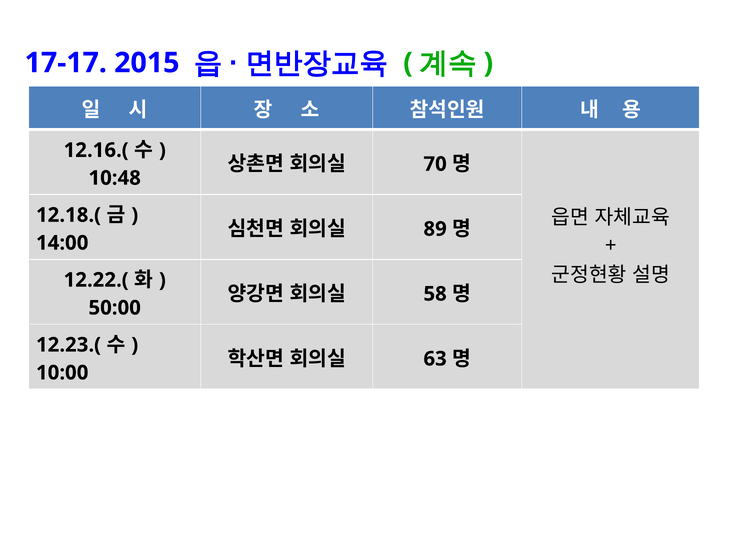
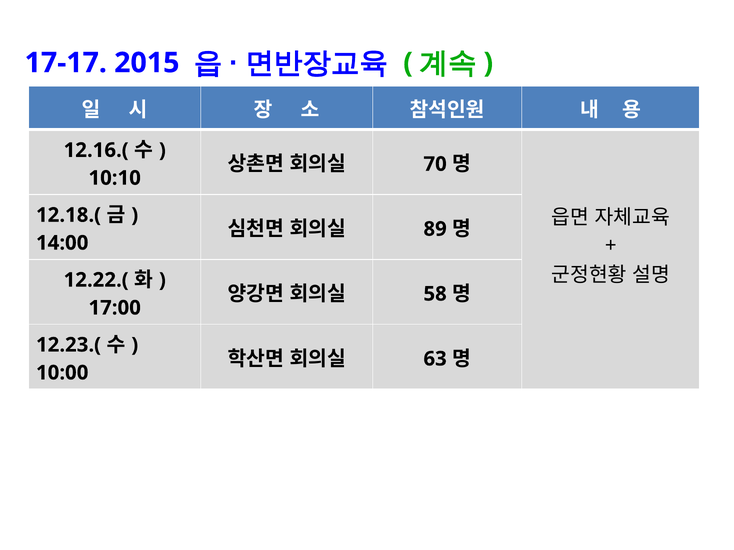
10:48: 10:48 -> 10:10
50:00: 50:00 -> 17:00
